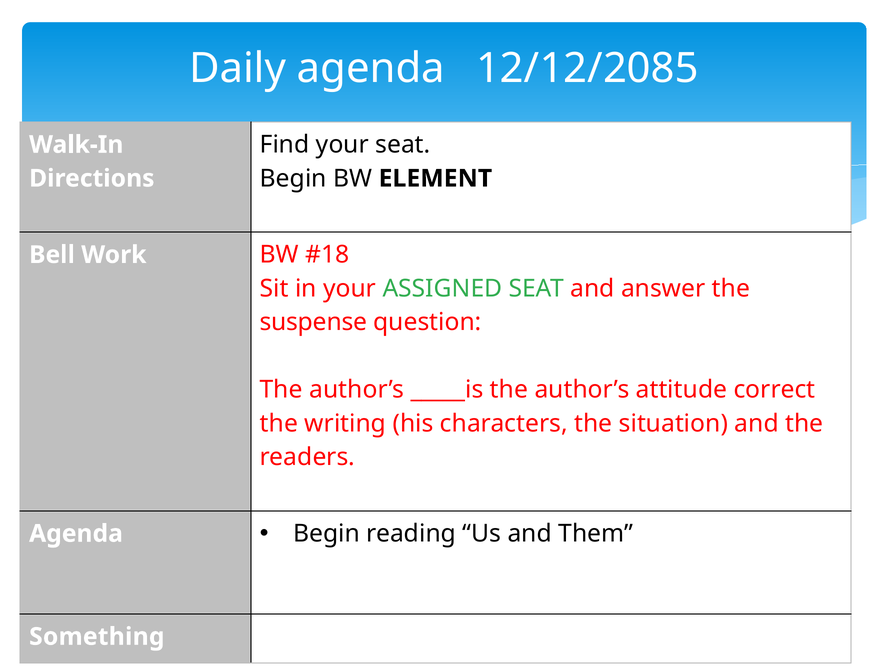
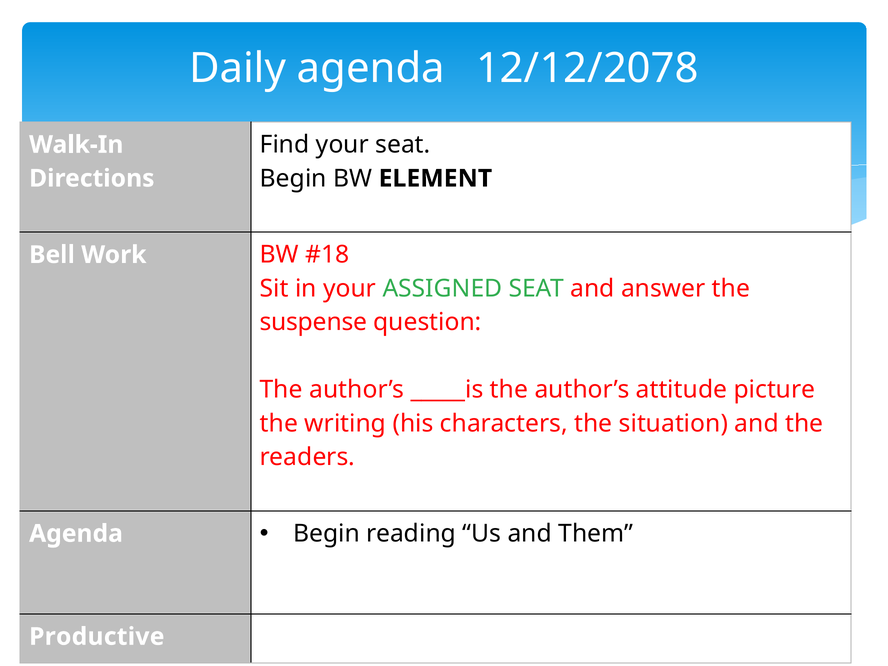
12/12/2085: 12/12/2085 -> 12/12/2078
correct: correct -> picture
Something: Something -> Productive
